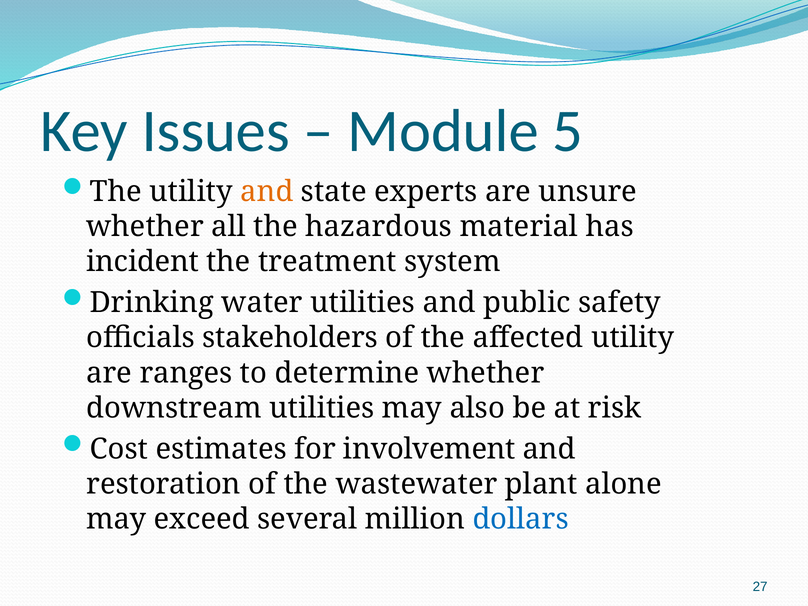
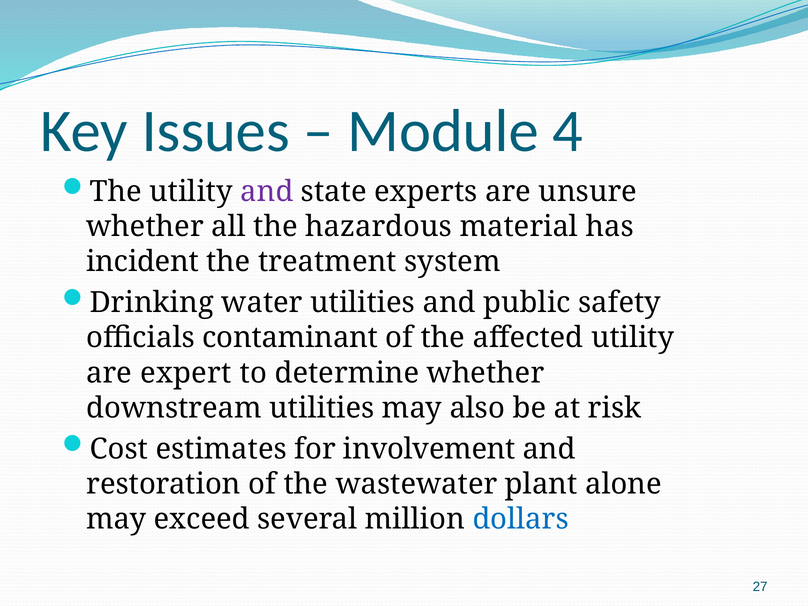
5: 5 -> 4
and at (267, 192) colour: orange -> purple
stakeholders: stakeholders -> contaminant
ranges: ranges -> expert
